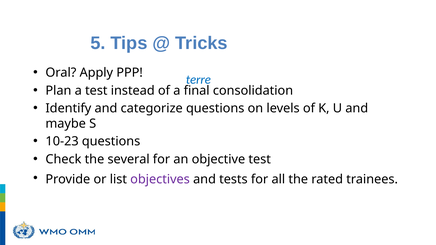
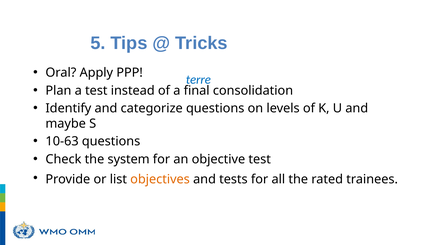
10-23: 10-23 -> 10-63
several: several -> system
objectives colour: purple -> orange
